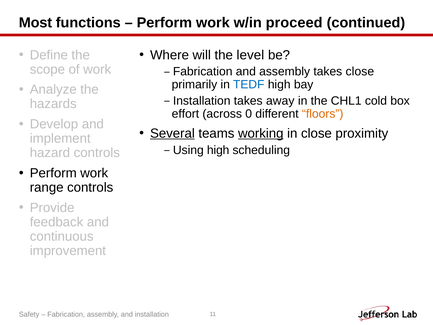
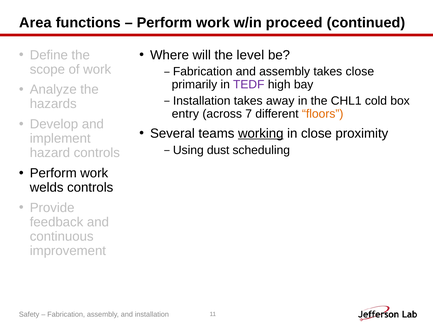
Most: Most -> Area
TEDF colour: blue -> purple
effort: effort -> entry
0: 0 -> 7
Several underline: present -> none
high at (218, 150): high -> dust
range: range -> welds
